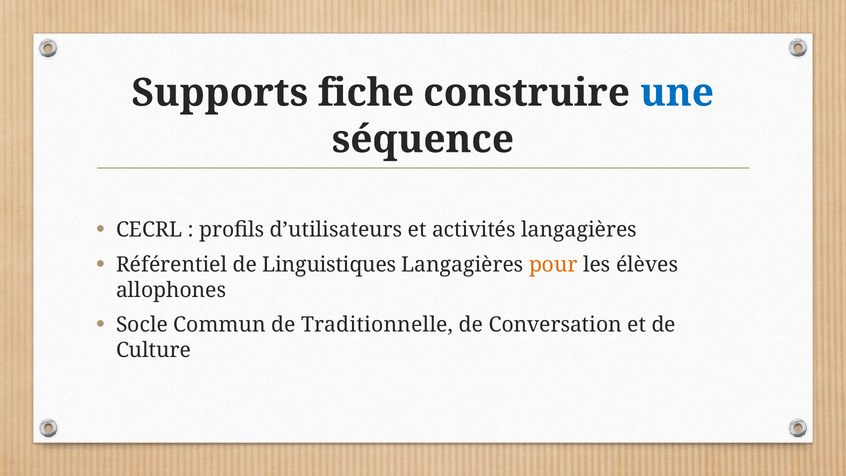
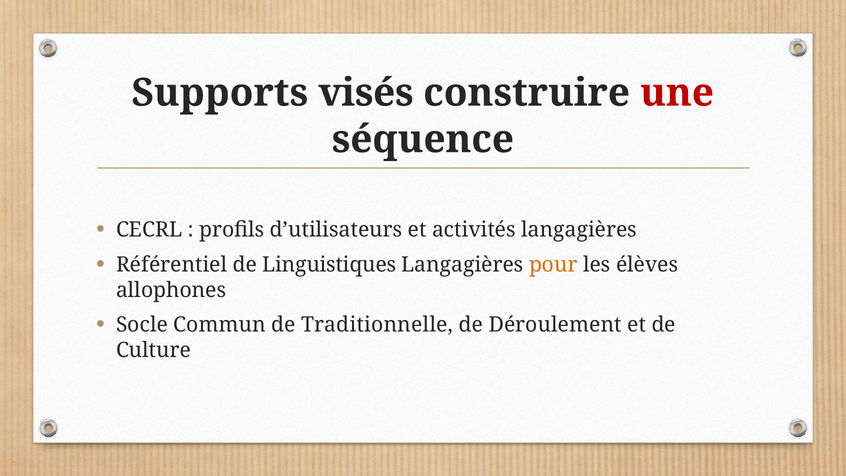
fiche: fiche -> visés
une colour: blue -> red
Conversation: Conversation -> Déroulement
